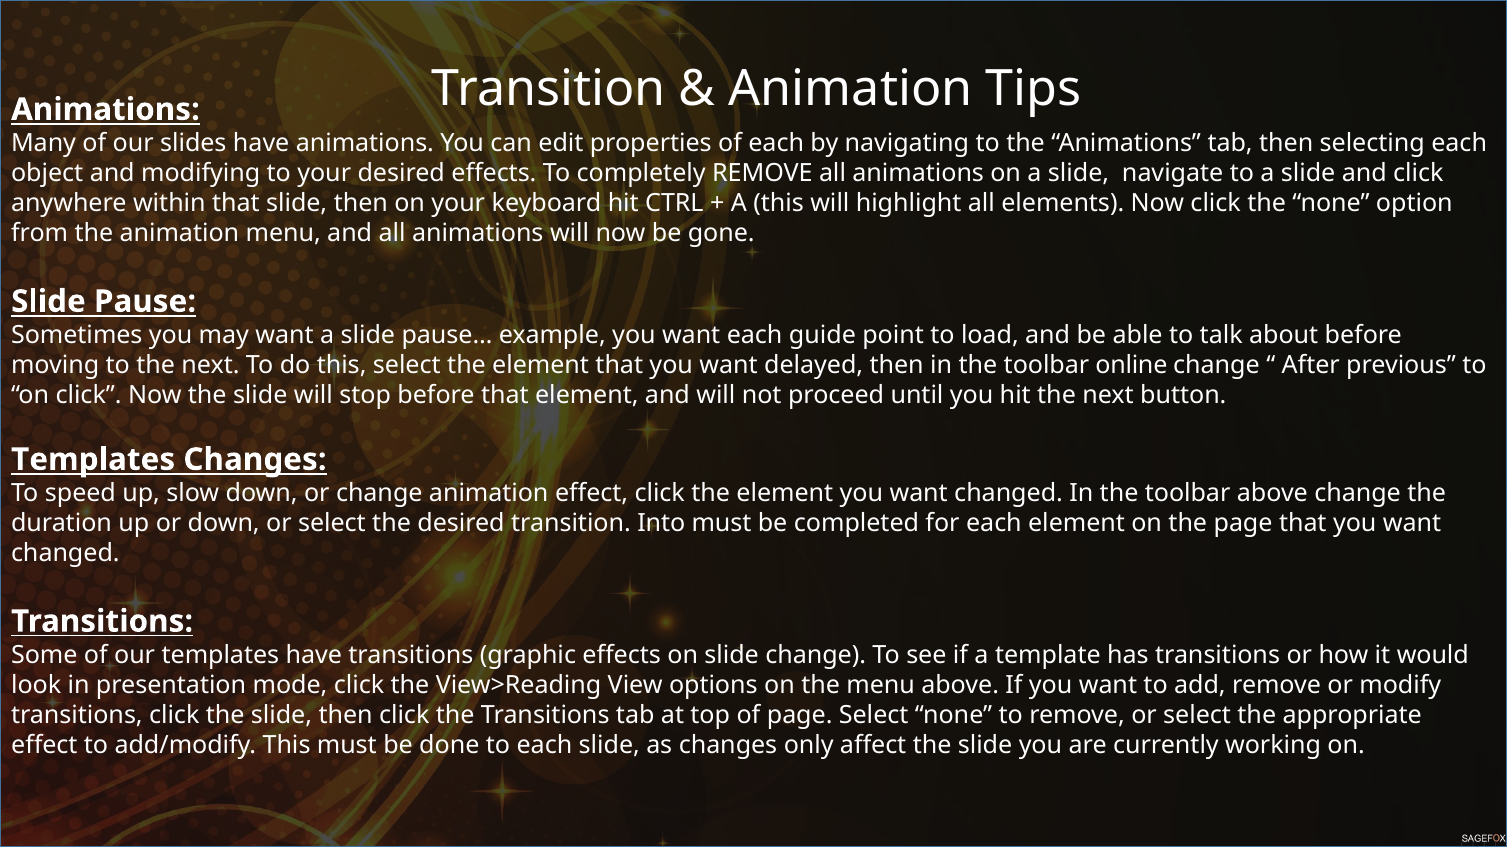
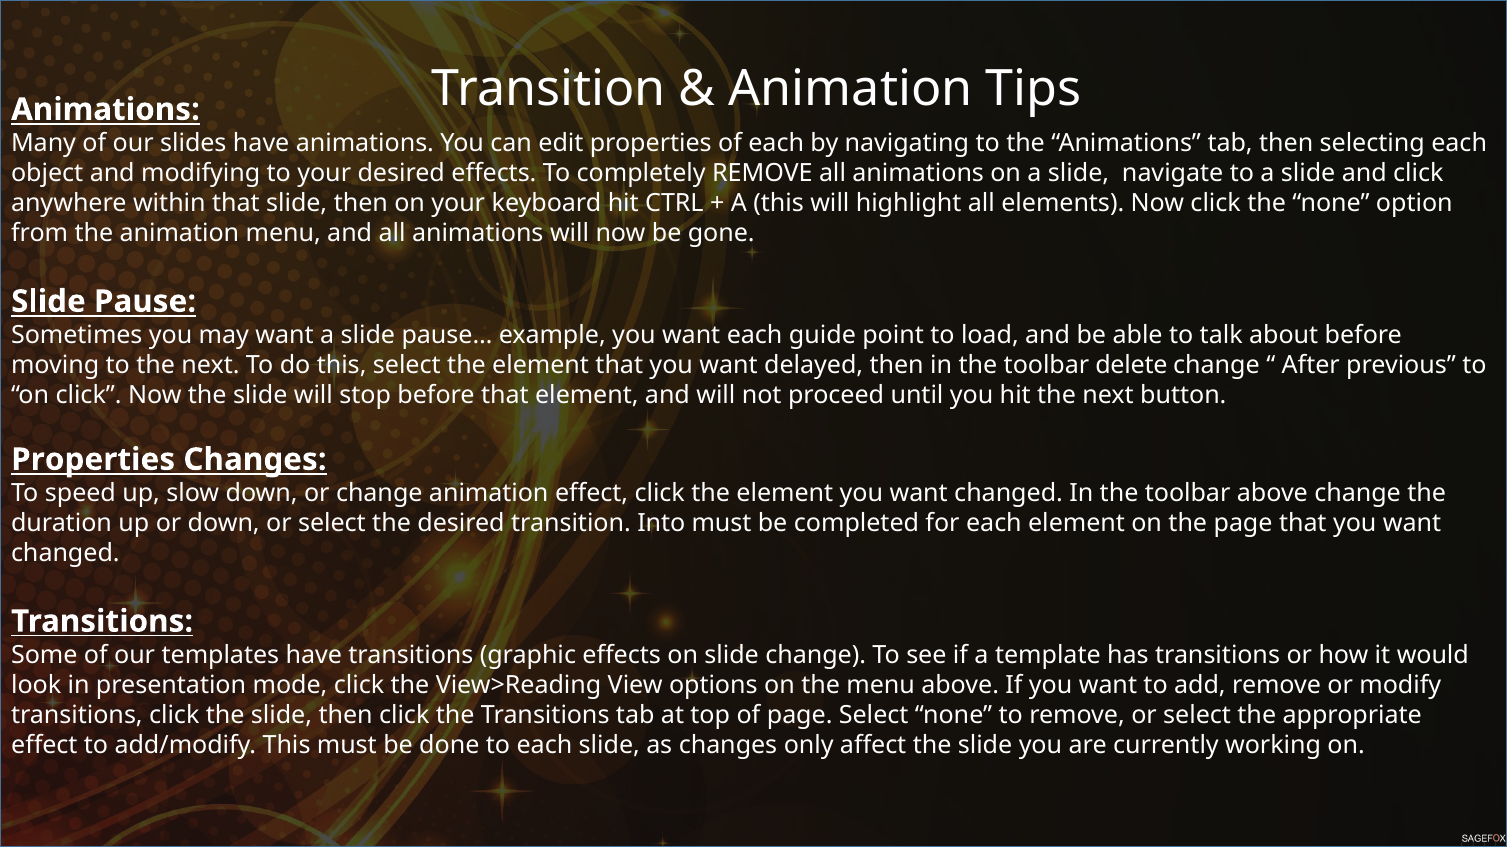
online: online -> delete
Templates at (93, 460): Templates -> Properties
